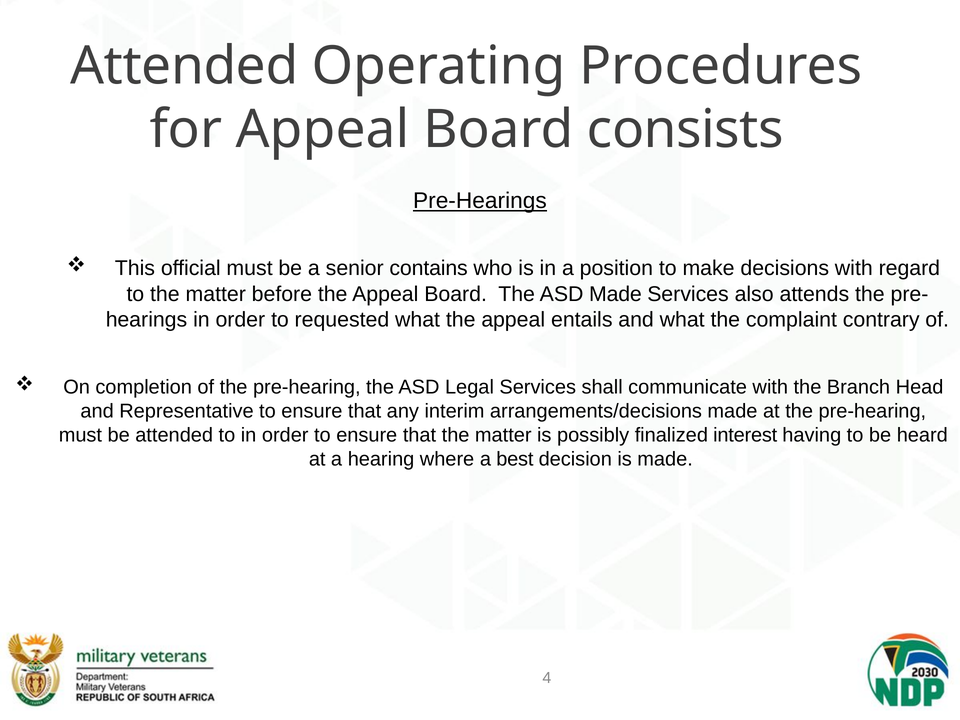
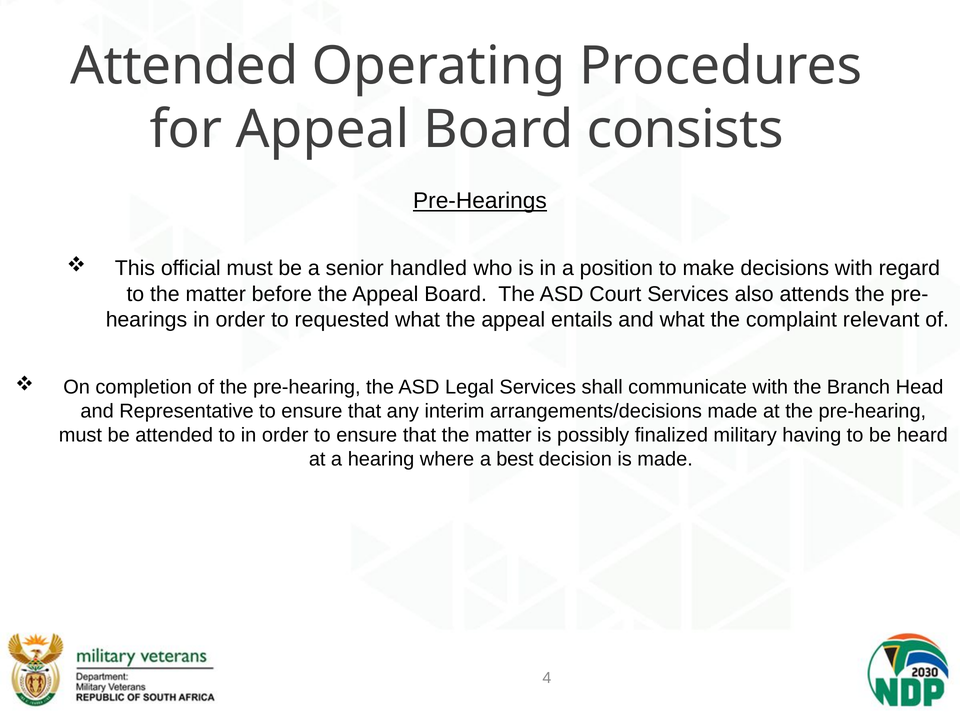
contains: contains -> handled
ASD Made: Made -> Court
contrary: contrary -> relevant
interest: interest -> military
